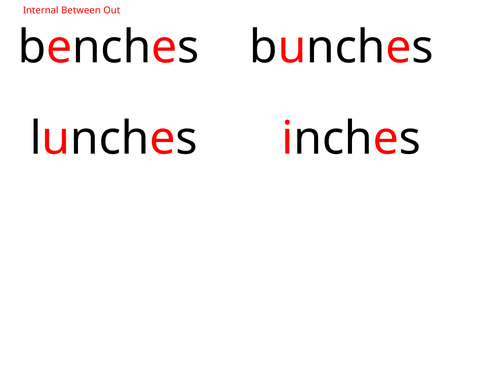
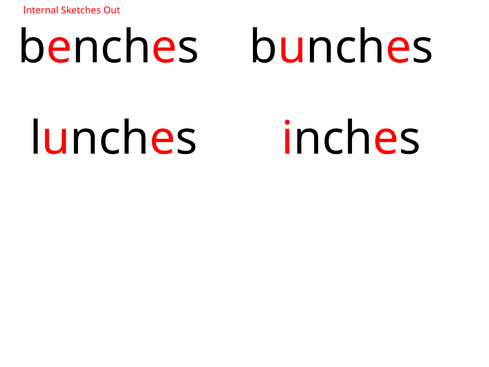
Between: Between -> Sketches
